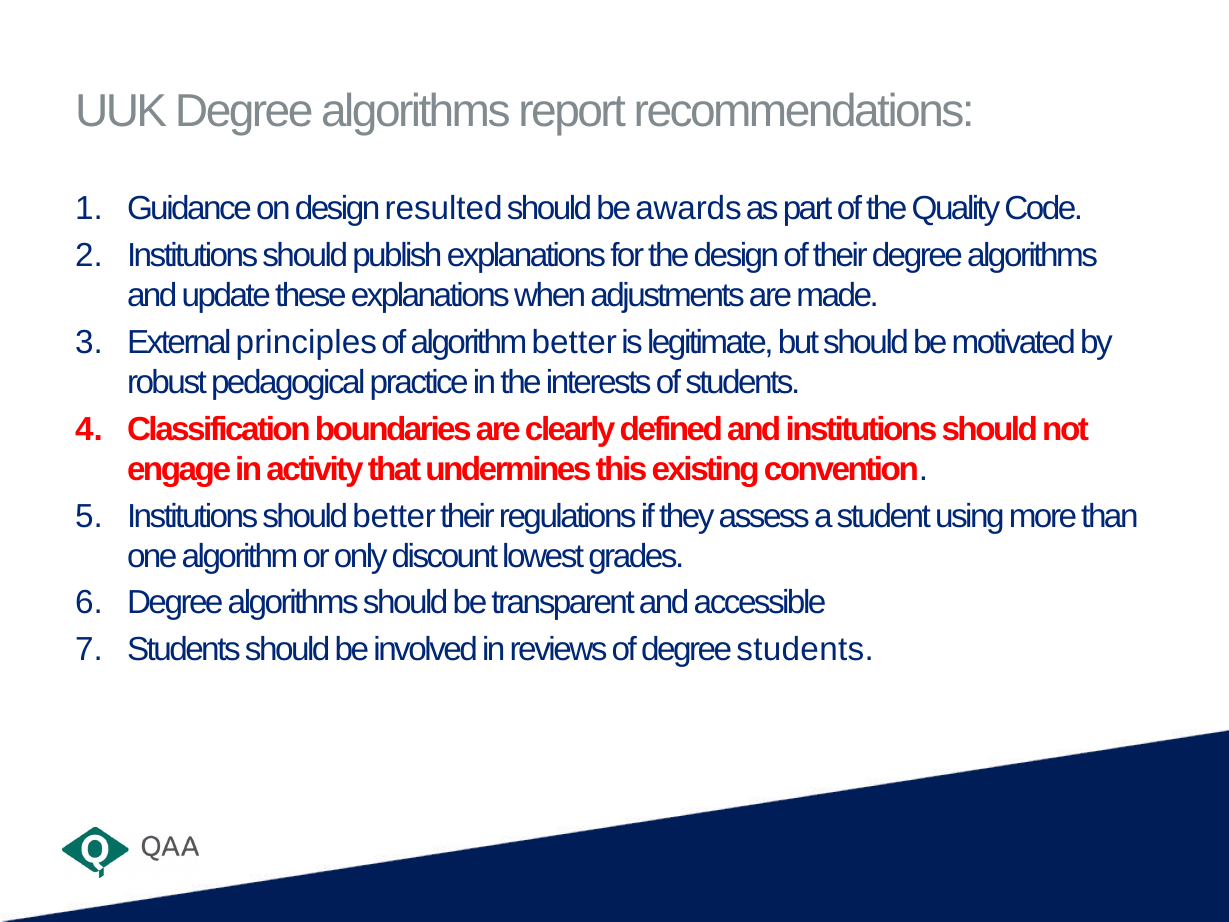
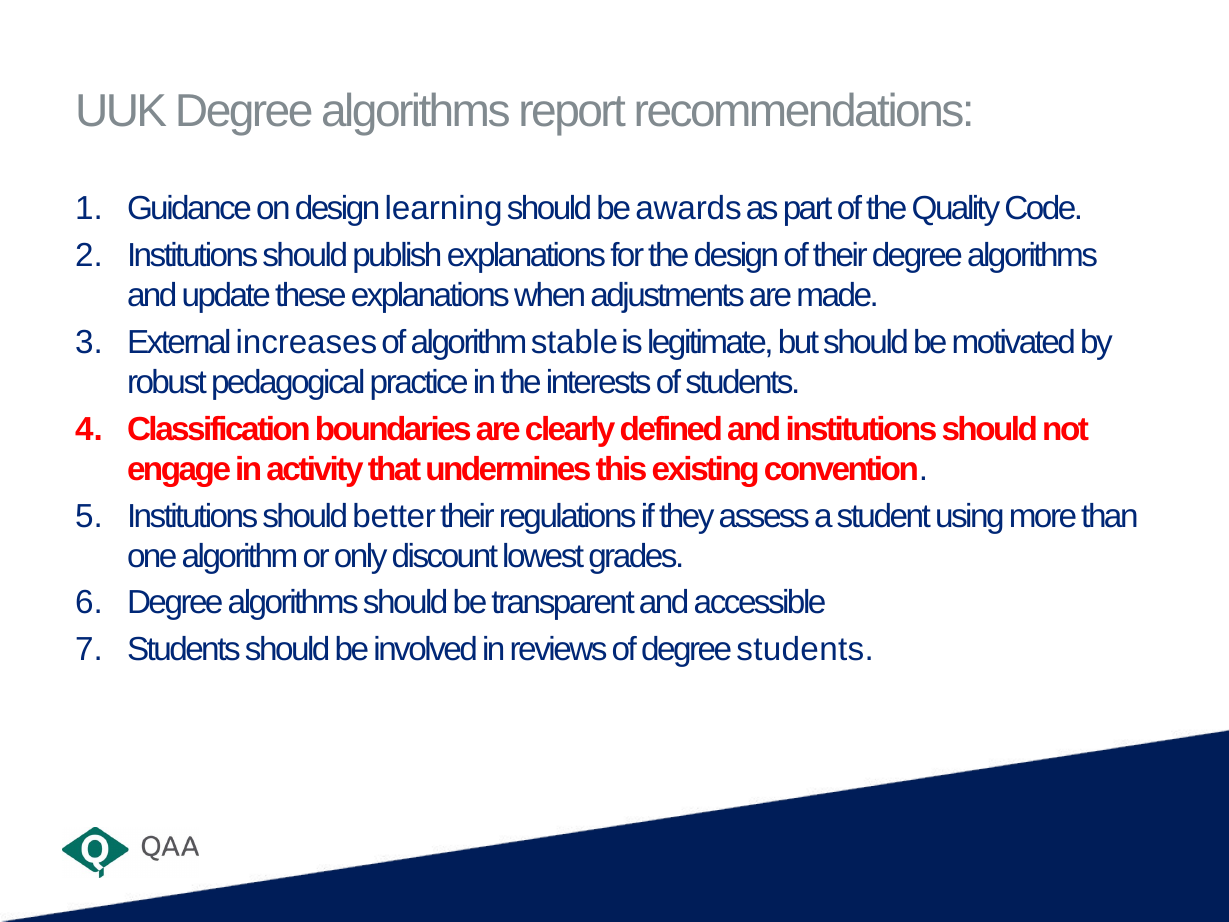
resulted: resulted -> learning
principles: principles -> increases
algorithm better: better -> stable
